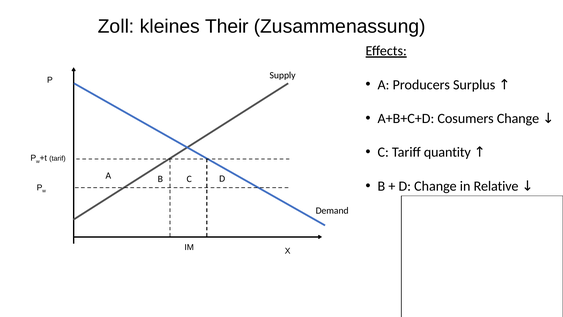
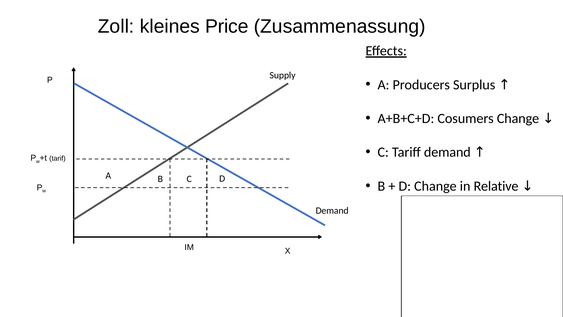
Their: Their -> Price
Tariff quantity: quantity -> demand
